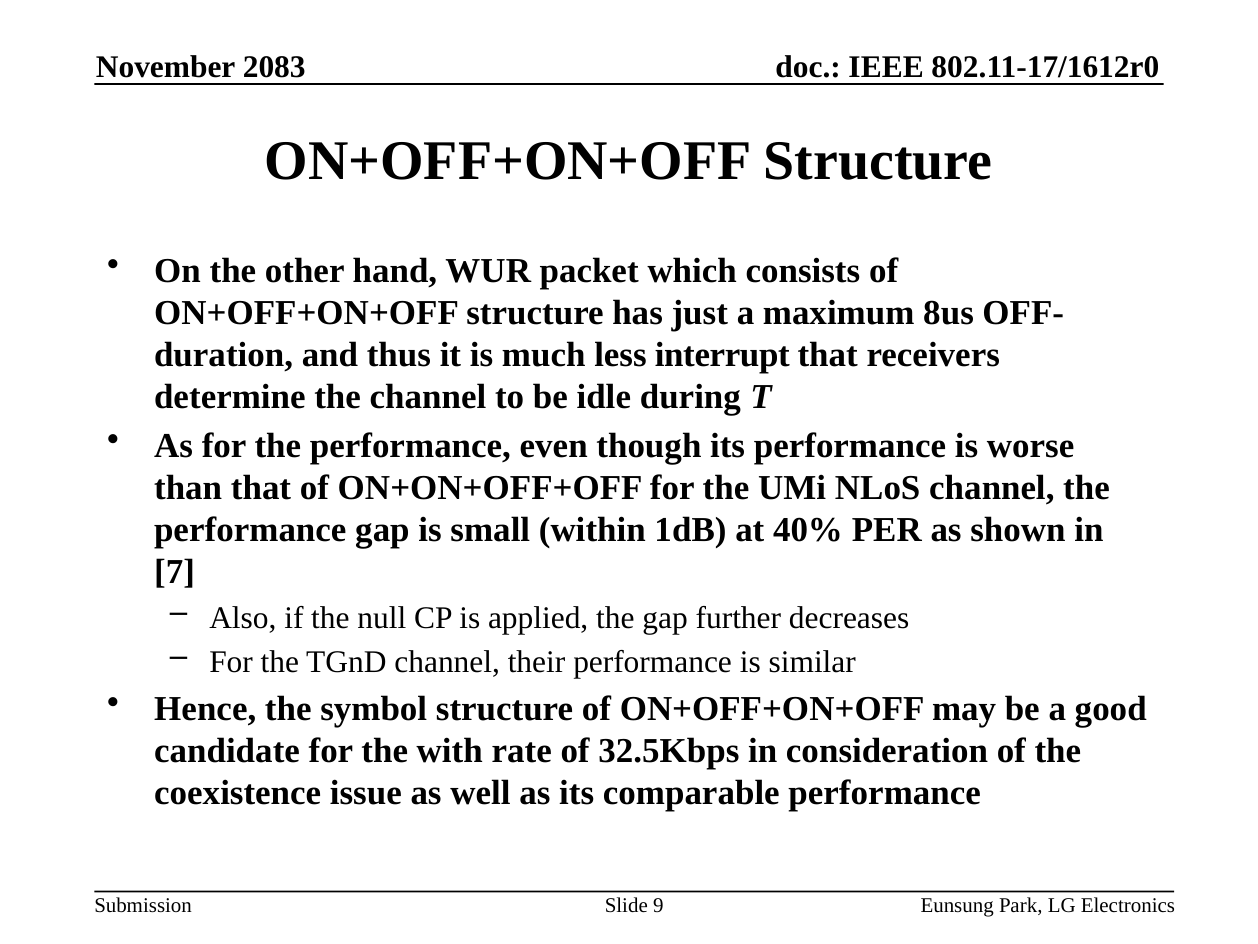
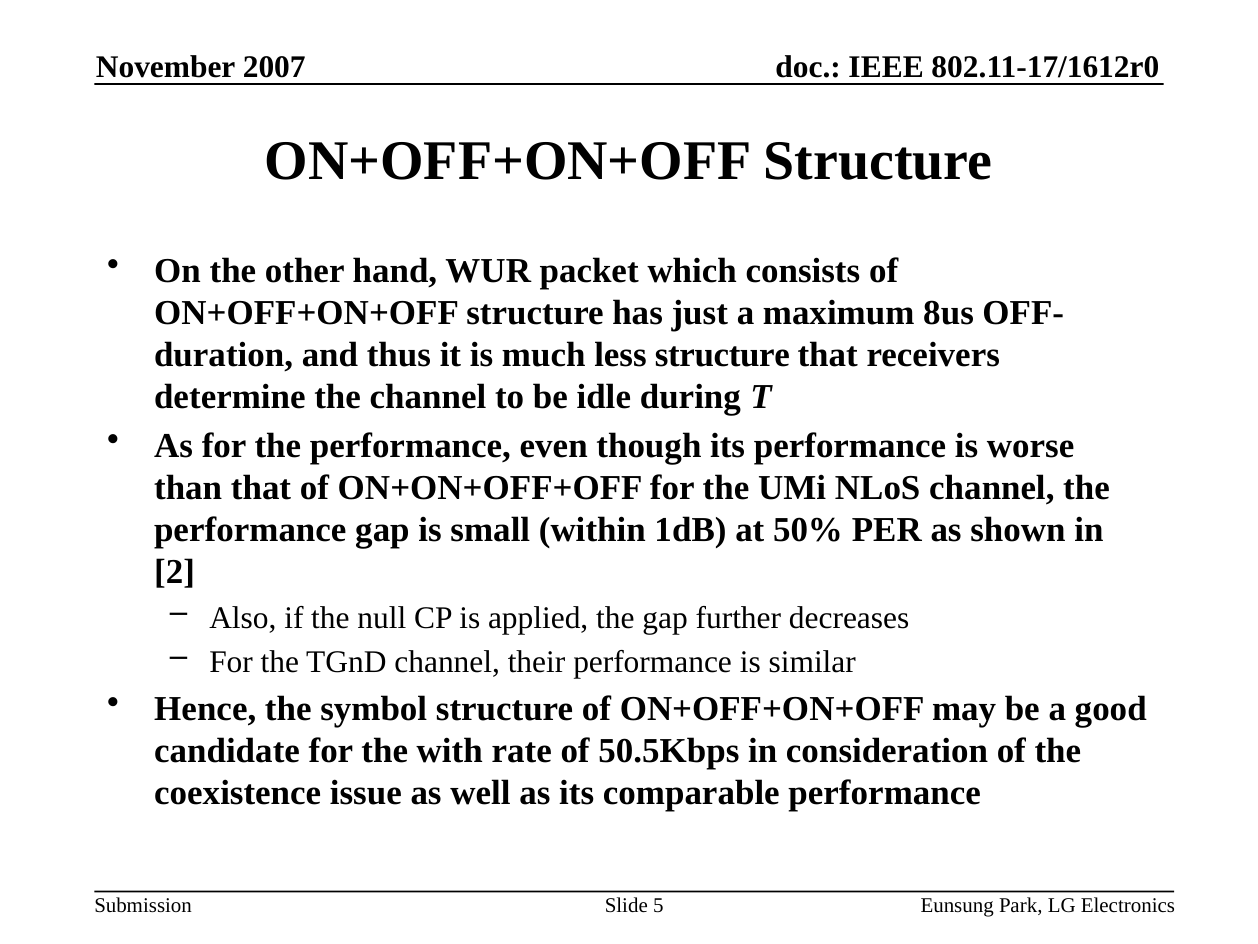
2083: 2083 -> 2007
less interrupt: interrupt -> structure
40%: 40% -> 50%
7: 7 -> 2
32.5Kbps: 32.5Kbps -> 50.5Kbps
9: 9 -> 5
